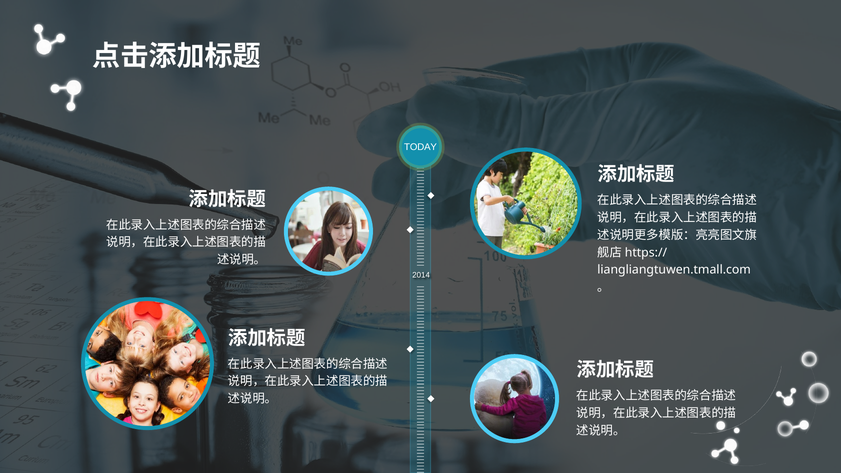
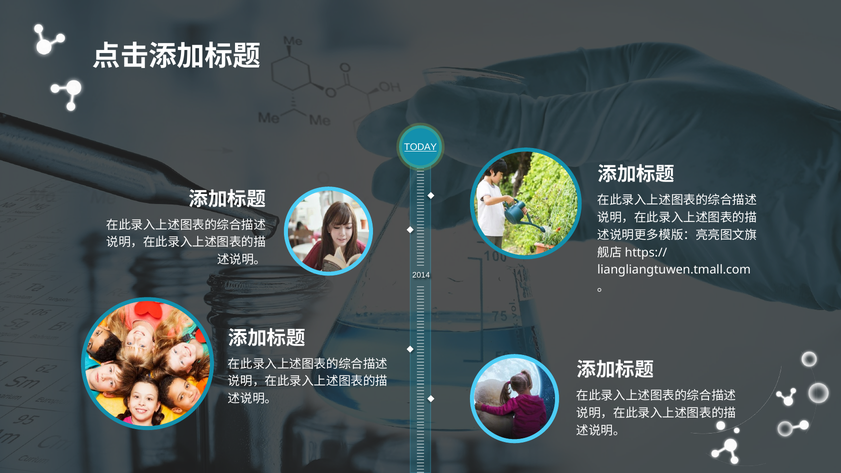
TODAY underline: none -> present
